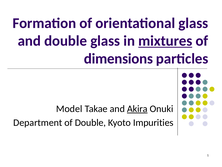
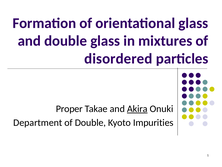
mixtures underline: present -> none
dimensions: dimensions -> disordered
Model: Model -> Proper
